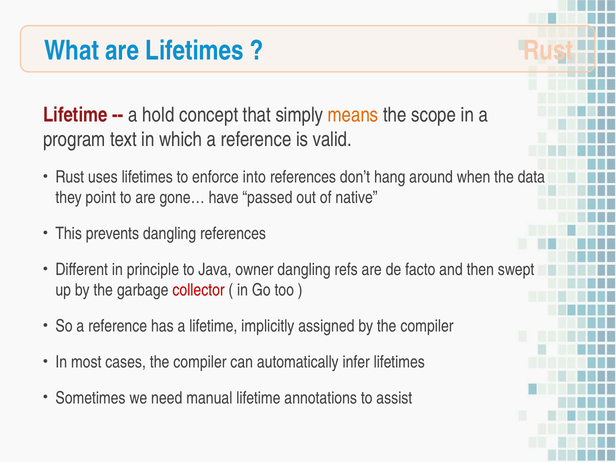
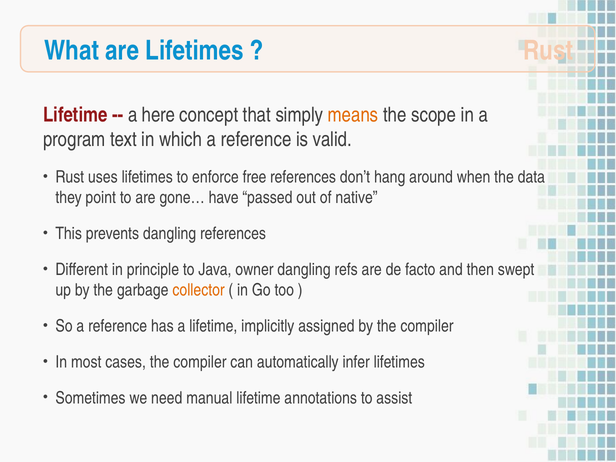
hold: hold -> here
into: into -> free
collector colour: red -> orange
